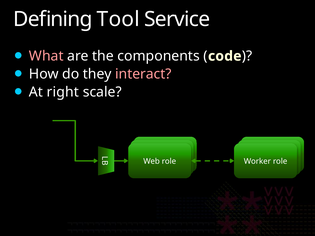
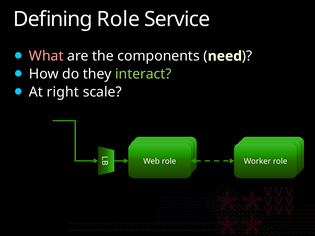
Defining Tool: Tool -> Role
code: code -> need
interact colour: pink -> light green
